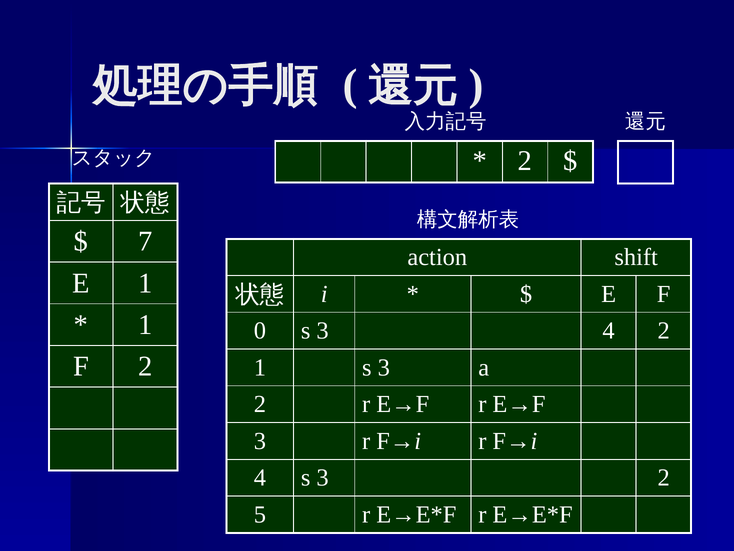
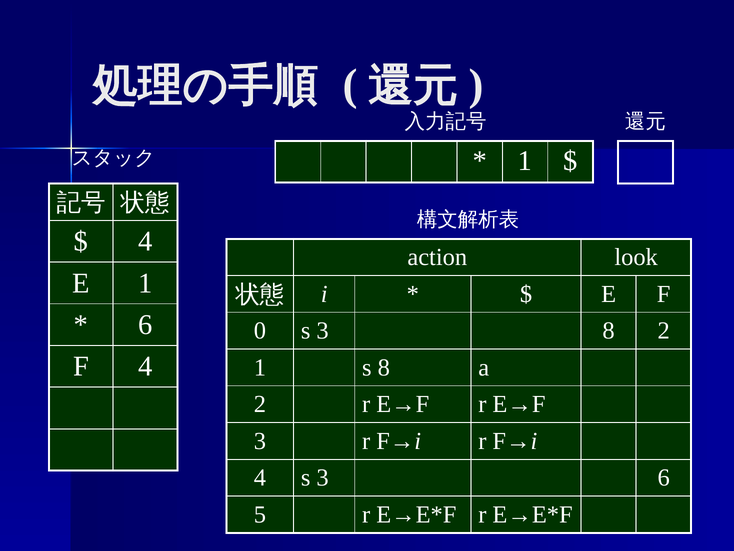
2 at (525, 160): 2 -> 1
7 at (145, 241): 7 -> 4
shift: shift -> look
1 at (145, 325): 1 -> 6
3 4: 4 -> 8
F 2: 2 -> 4
1 s 3: 3 -> 8
3 2: 2 -> 6
